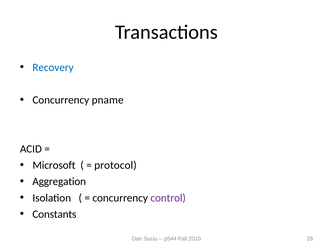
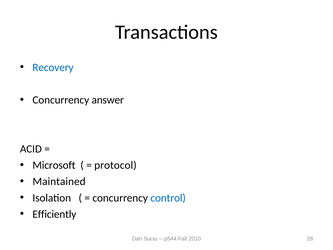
pname: pname -> answer
Aggregation: Aggregation -> Maintained
control colour: purple -> blue
Constants: Constants -> Efficiently
